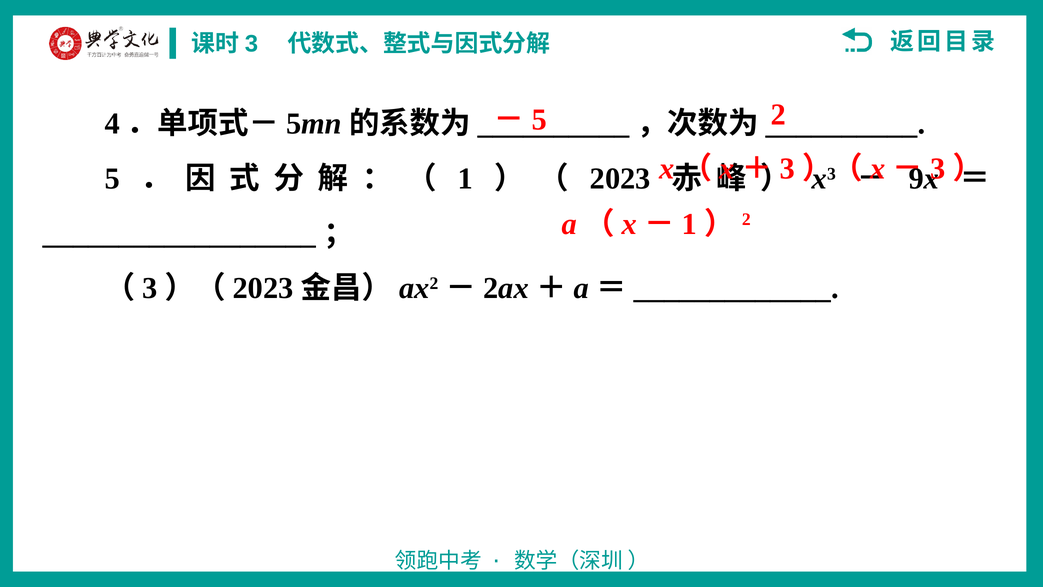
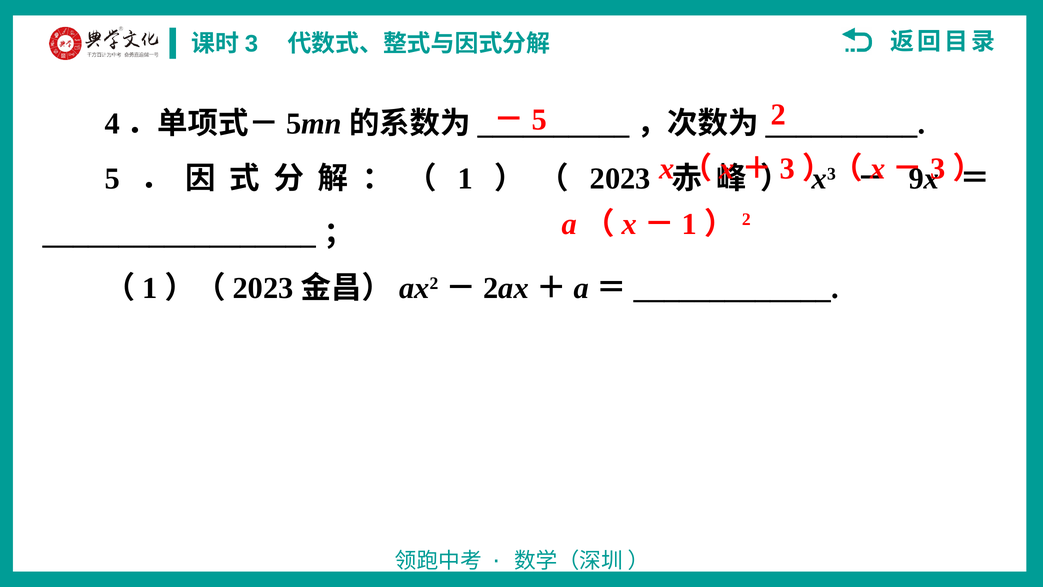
3 at (150, 288): 3 -> 1
